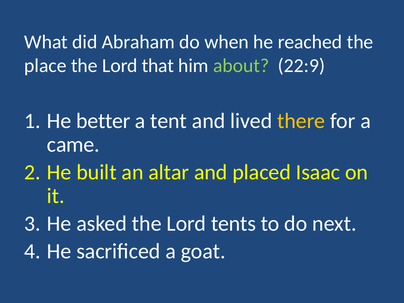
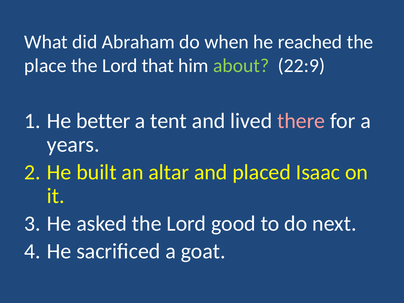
there colour: yellow -> pink
came: came -> years
tents: tents -> good
